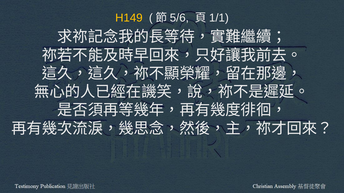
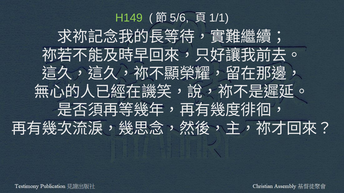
H149 colour: yellow -> light green
